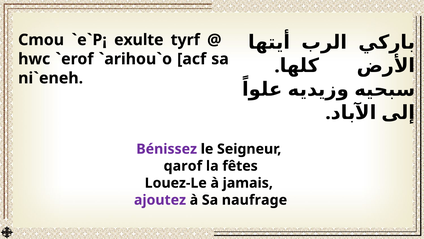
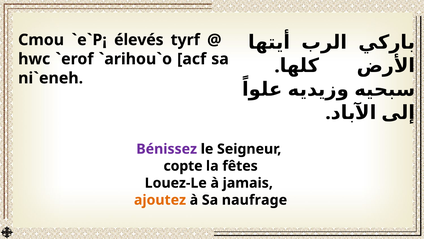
exulte: exulte -> élevés
qarof: qarof -> copte
ajoutez colour: purple -> orange
